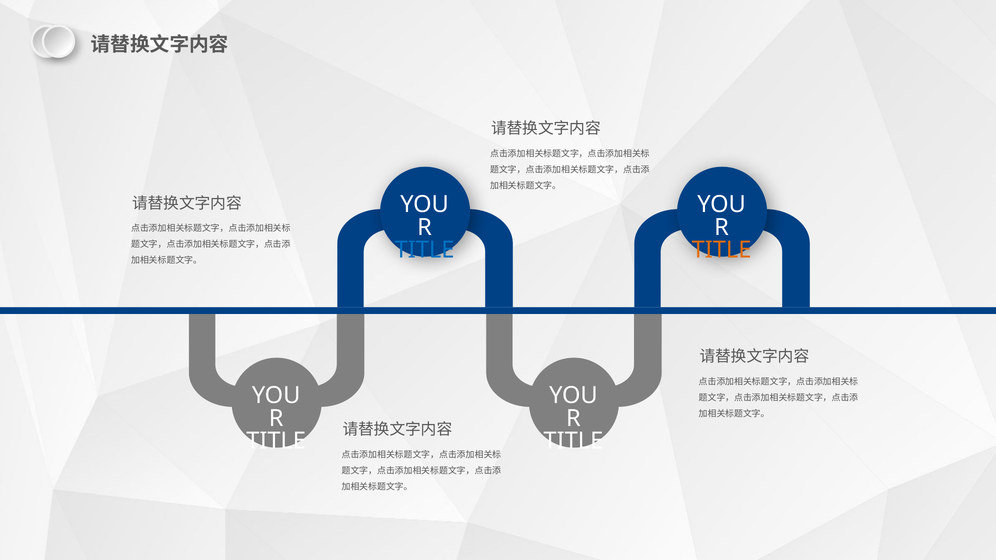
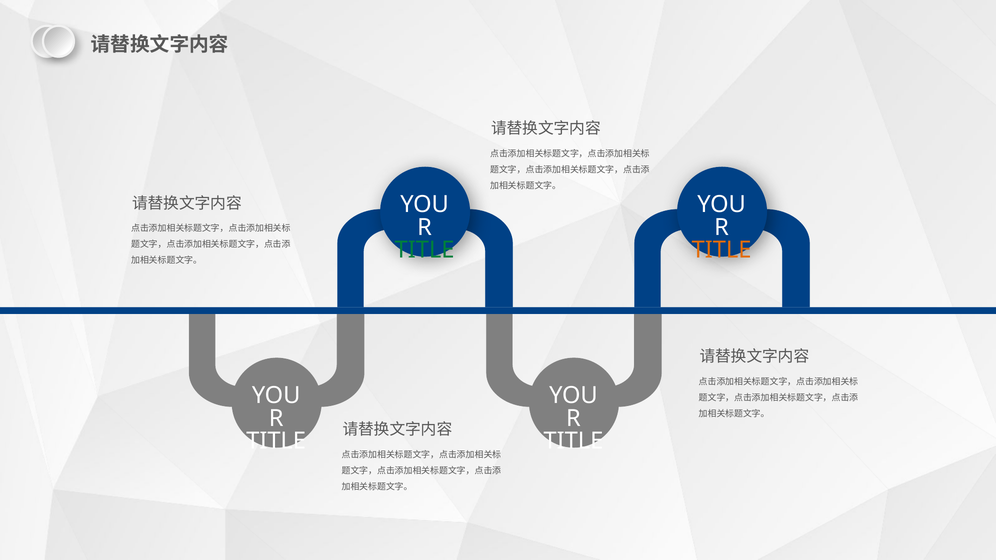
TITLE at (425, 250) colour: blue -> green
